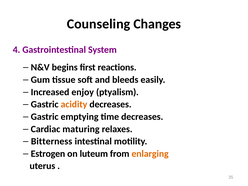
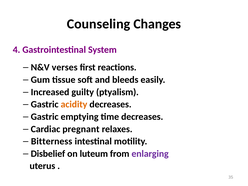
begins: begins -> verses
enjoy: enjoy -> guilty
maturing: maturing -> pregnant
Estrogen: Estrogen -> Disbelief
enlarging colour: orange -> purple
